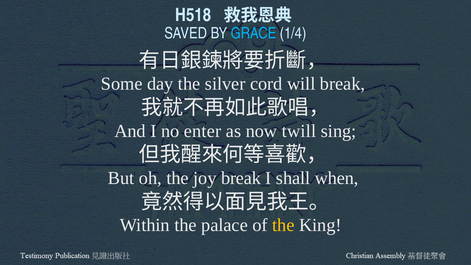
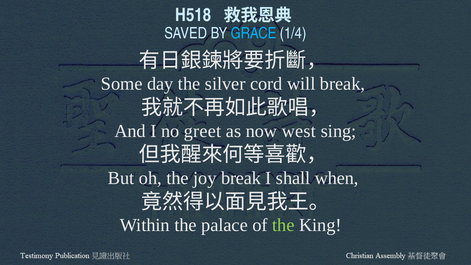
enter: enter -> greet
twill: twill -> west
the at (283, 225) colour: yellow -> light green
